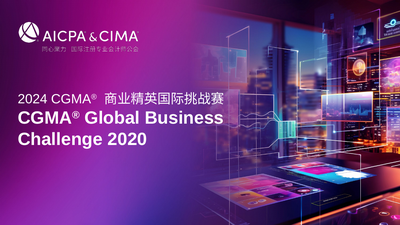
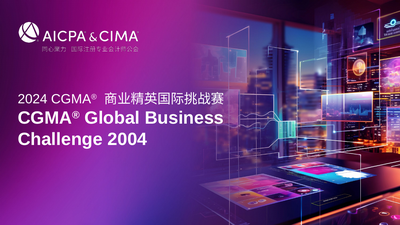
2020: 2020 -> 2004
